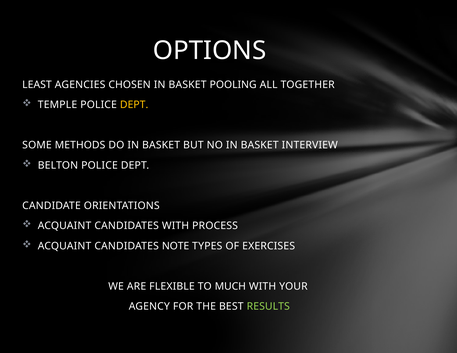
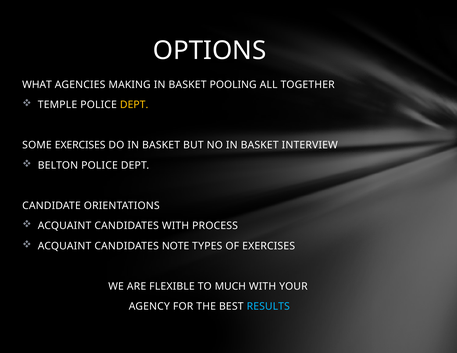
LEAST: LEAST -> WHAT
CHOSEN: CHOSEN -> MAKING
SOME METHODS: METHODS -> EXERCISES
RESULTS colour: light green -> light blue
